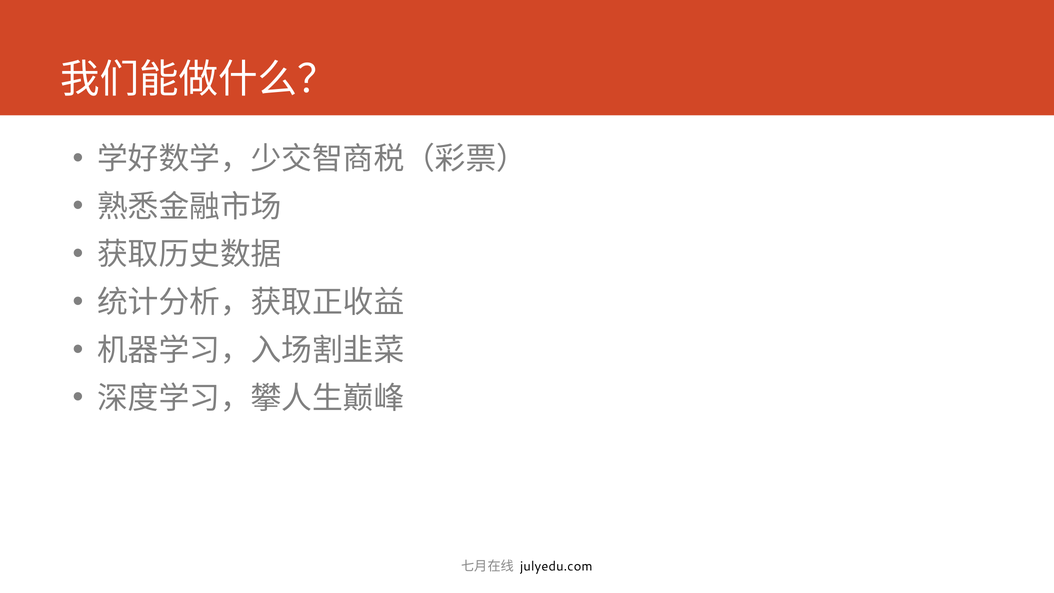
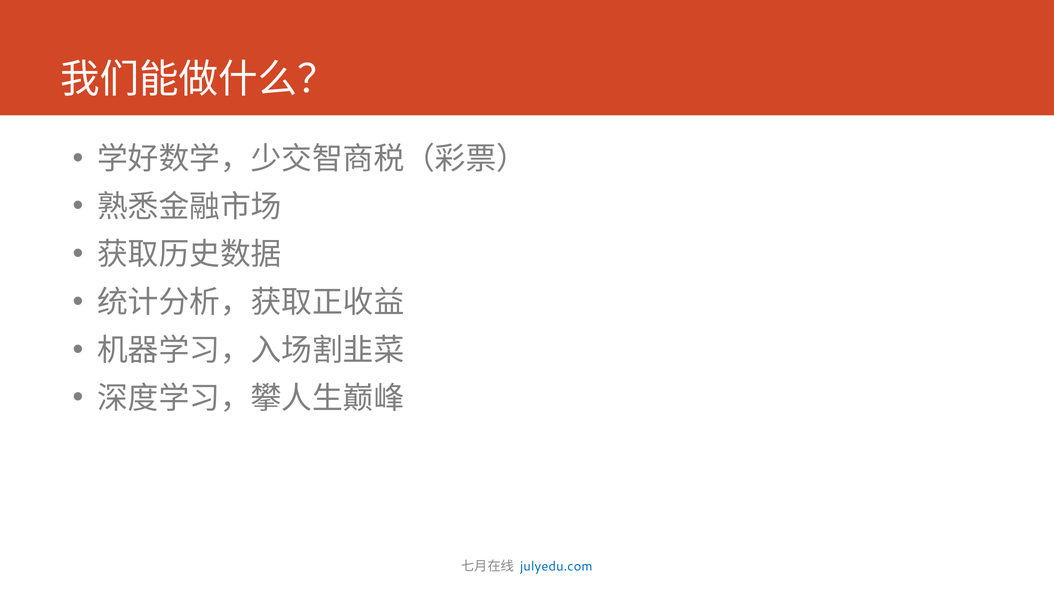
julyedu.com colour: black -> blue
